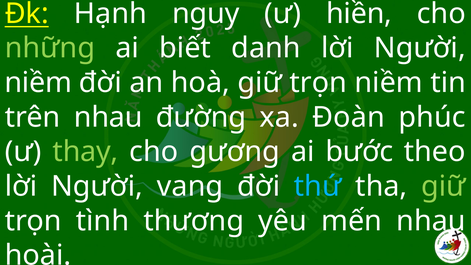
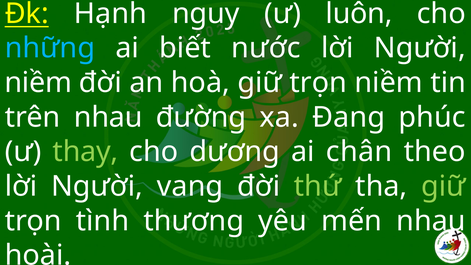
hiền: hiền -> luôn
những colour: light green -> light blue
danh: danh -> nước
Đoàn: Đoàn -> Đang
gương: gương -> dương
bước: bước -> chân
thứ colour: light blue -> light green
